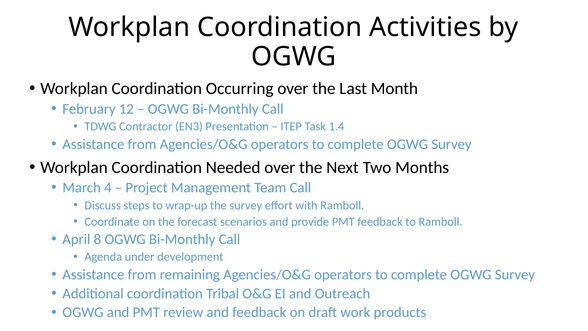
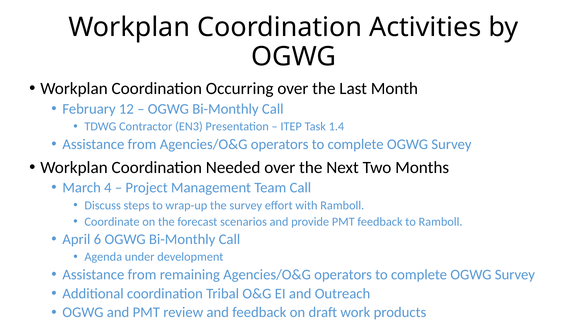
8: 8 -> 6
